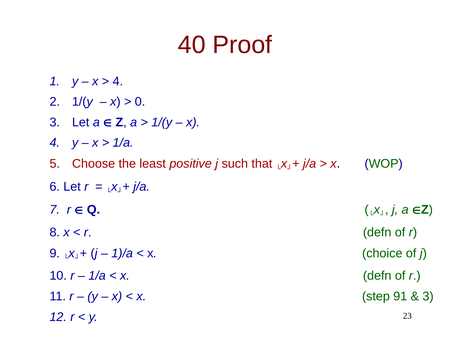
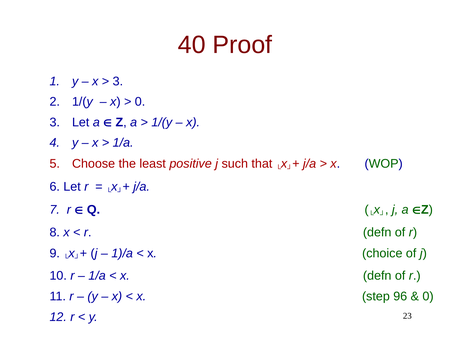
4 at (118, 81): 4 -> 3
91: 91 -> 96
3 at (428, 296): 3 -> 0
